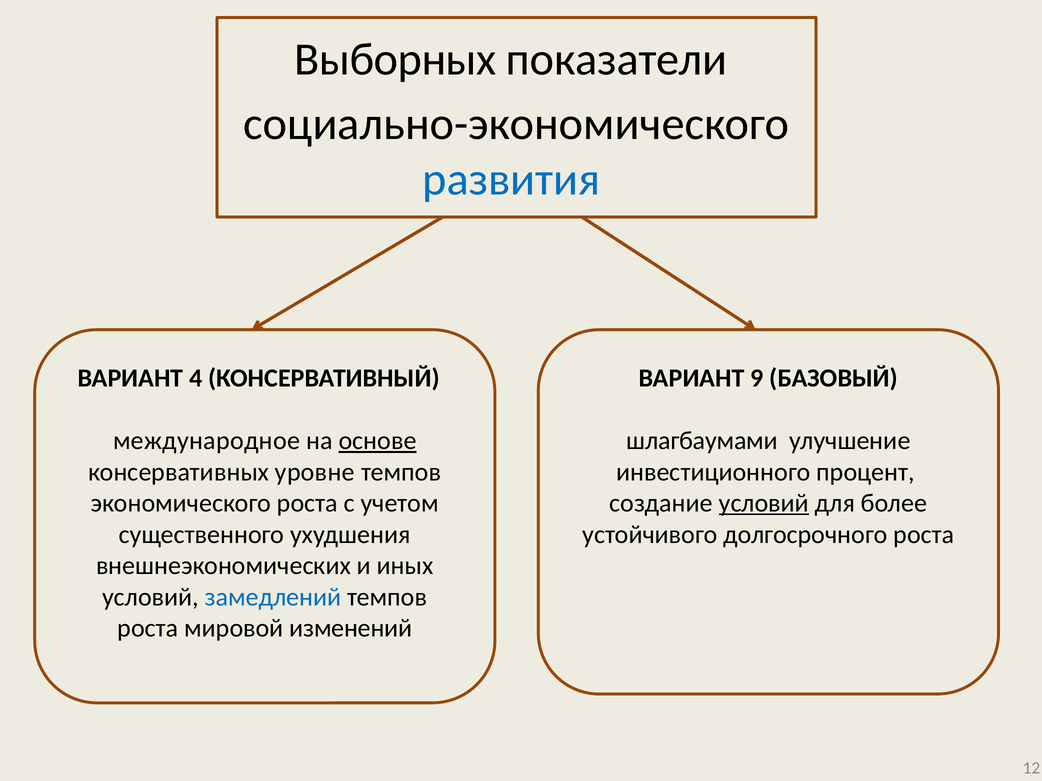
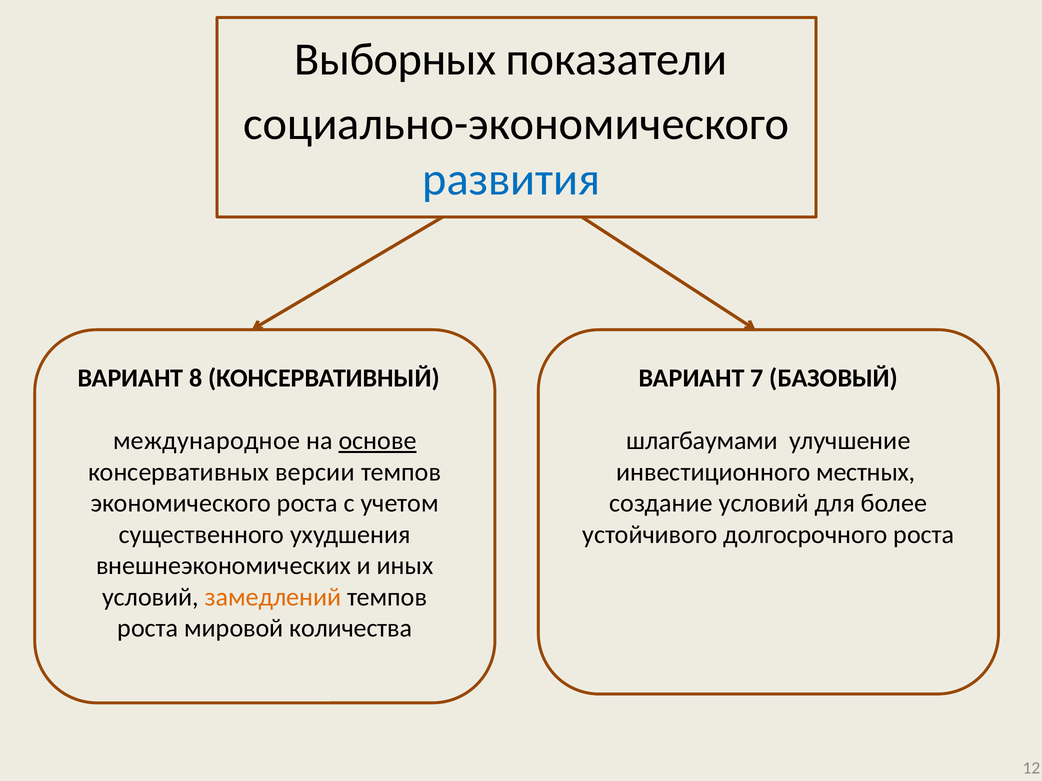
4: 4 -> 8
9: 9 -> 7
уровне: уровне -> версии
процент: процент -> местных
условий at (764, 504) underline: present -> none
замедлений colour: blue -> orange
изменений: изменений -> количества
